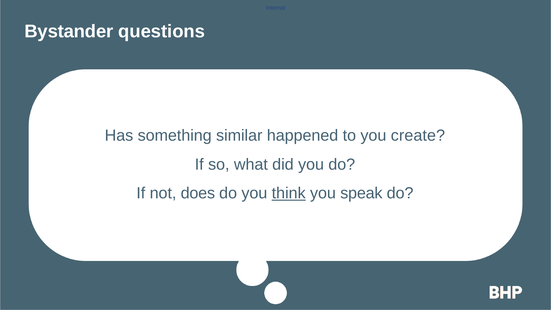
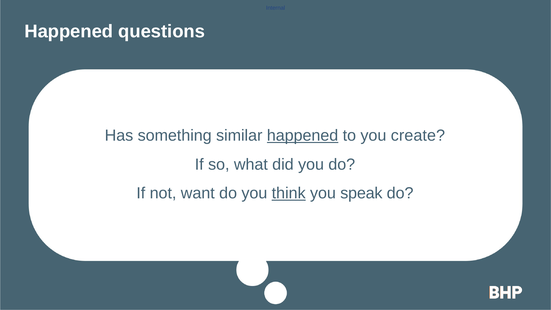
Bystander at (69, 31): Bystander -> Happened
happened at (303, 135) underline: none -> present
does: does -> want
